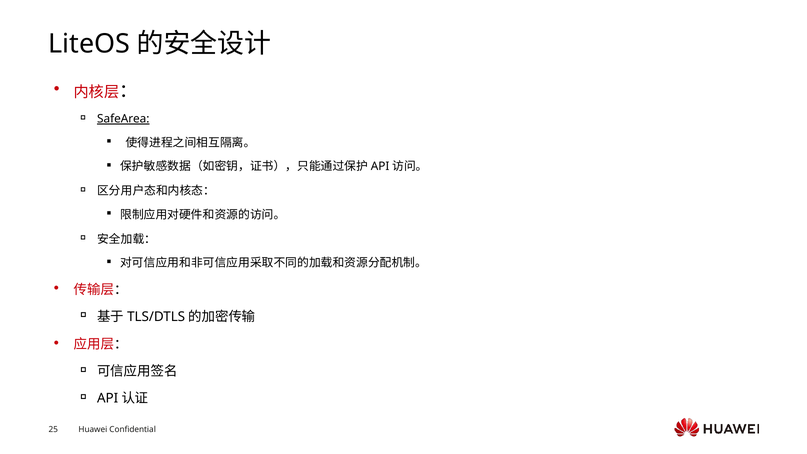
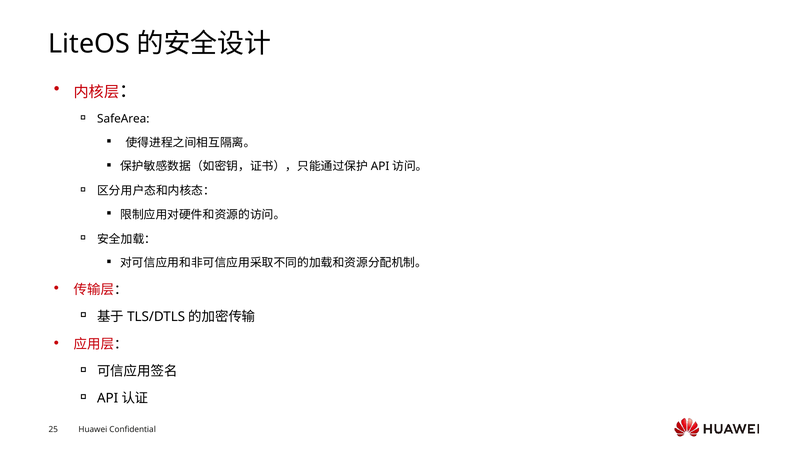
SafeArea underline: present -> none
